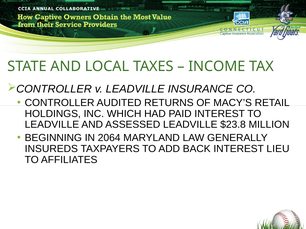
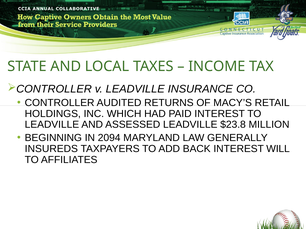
2064: 2064 -> 2094
LIEU: LIEU -> WILL
